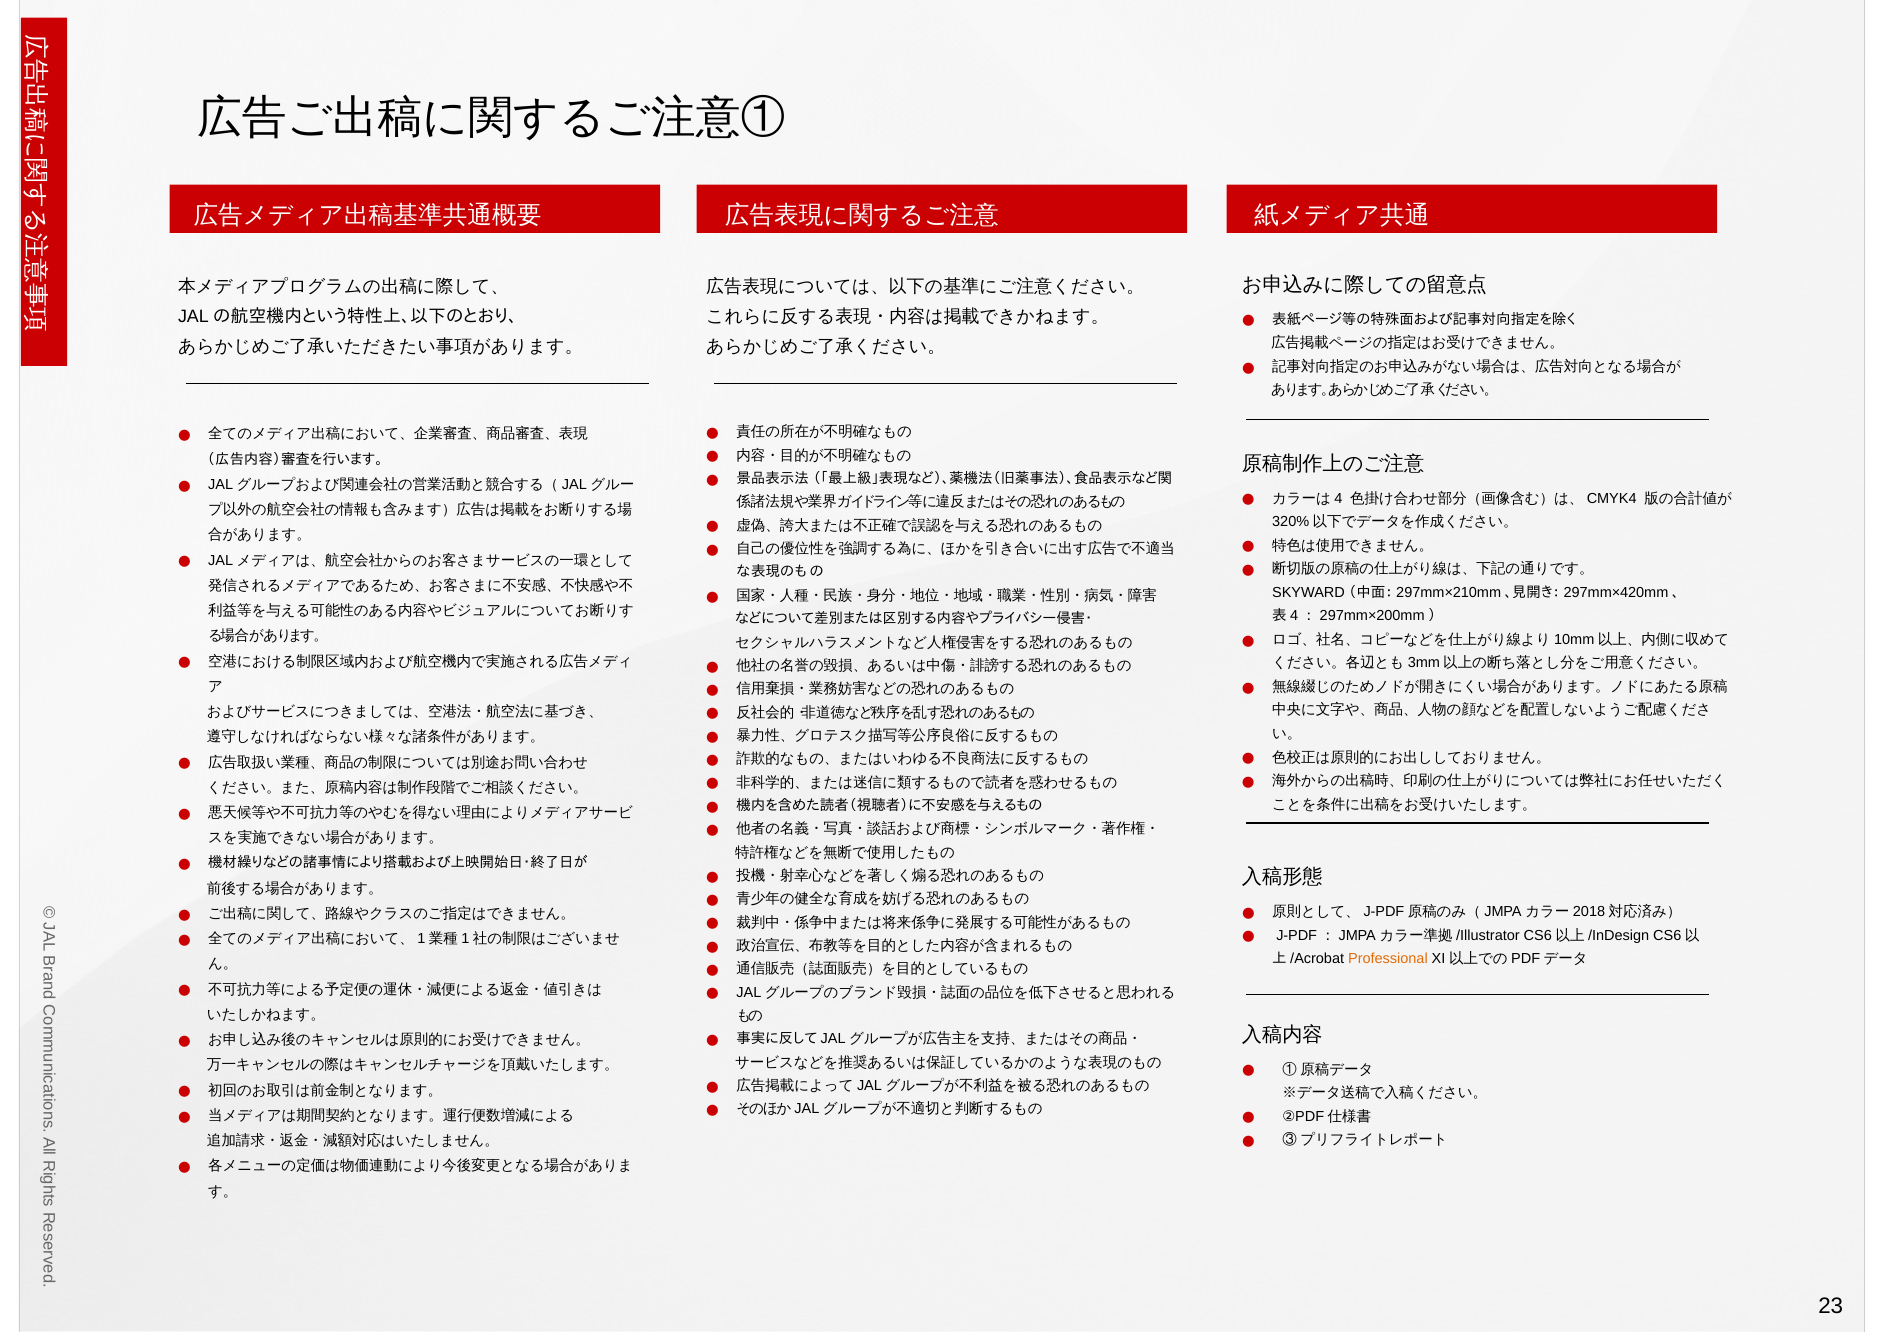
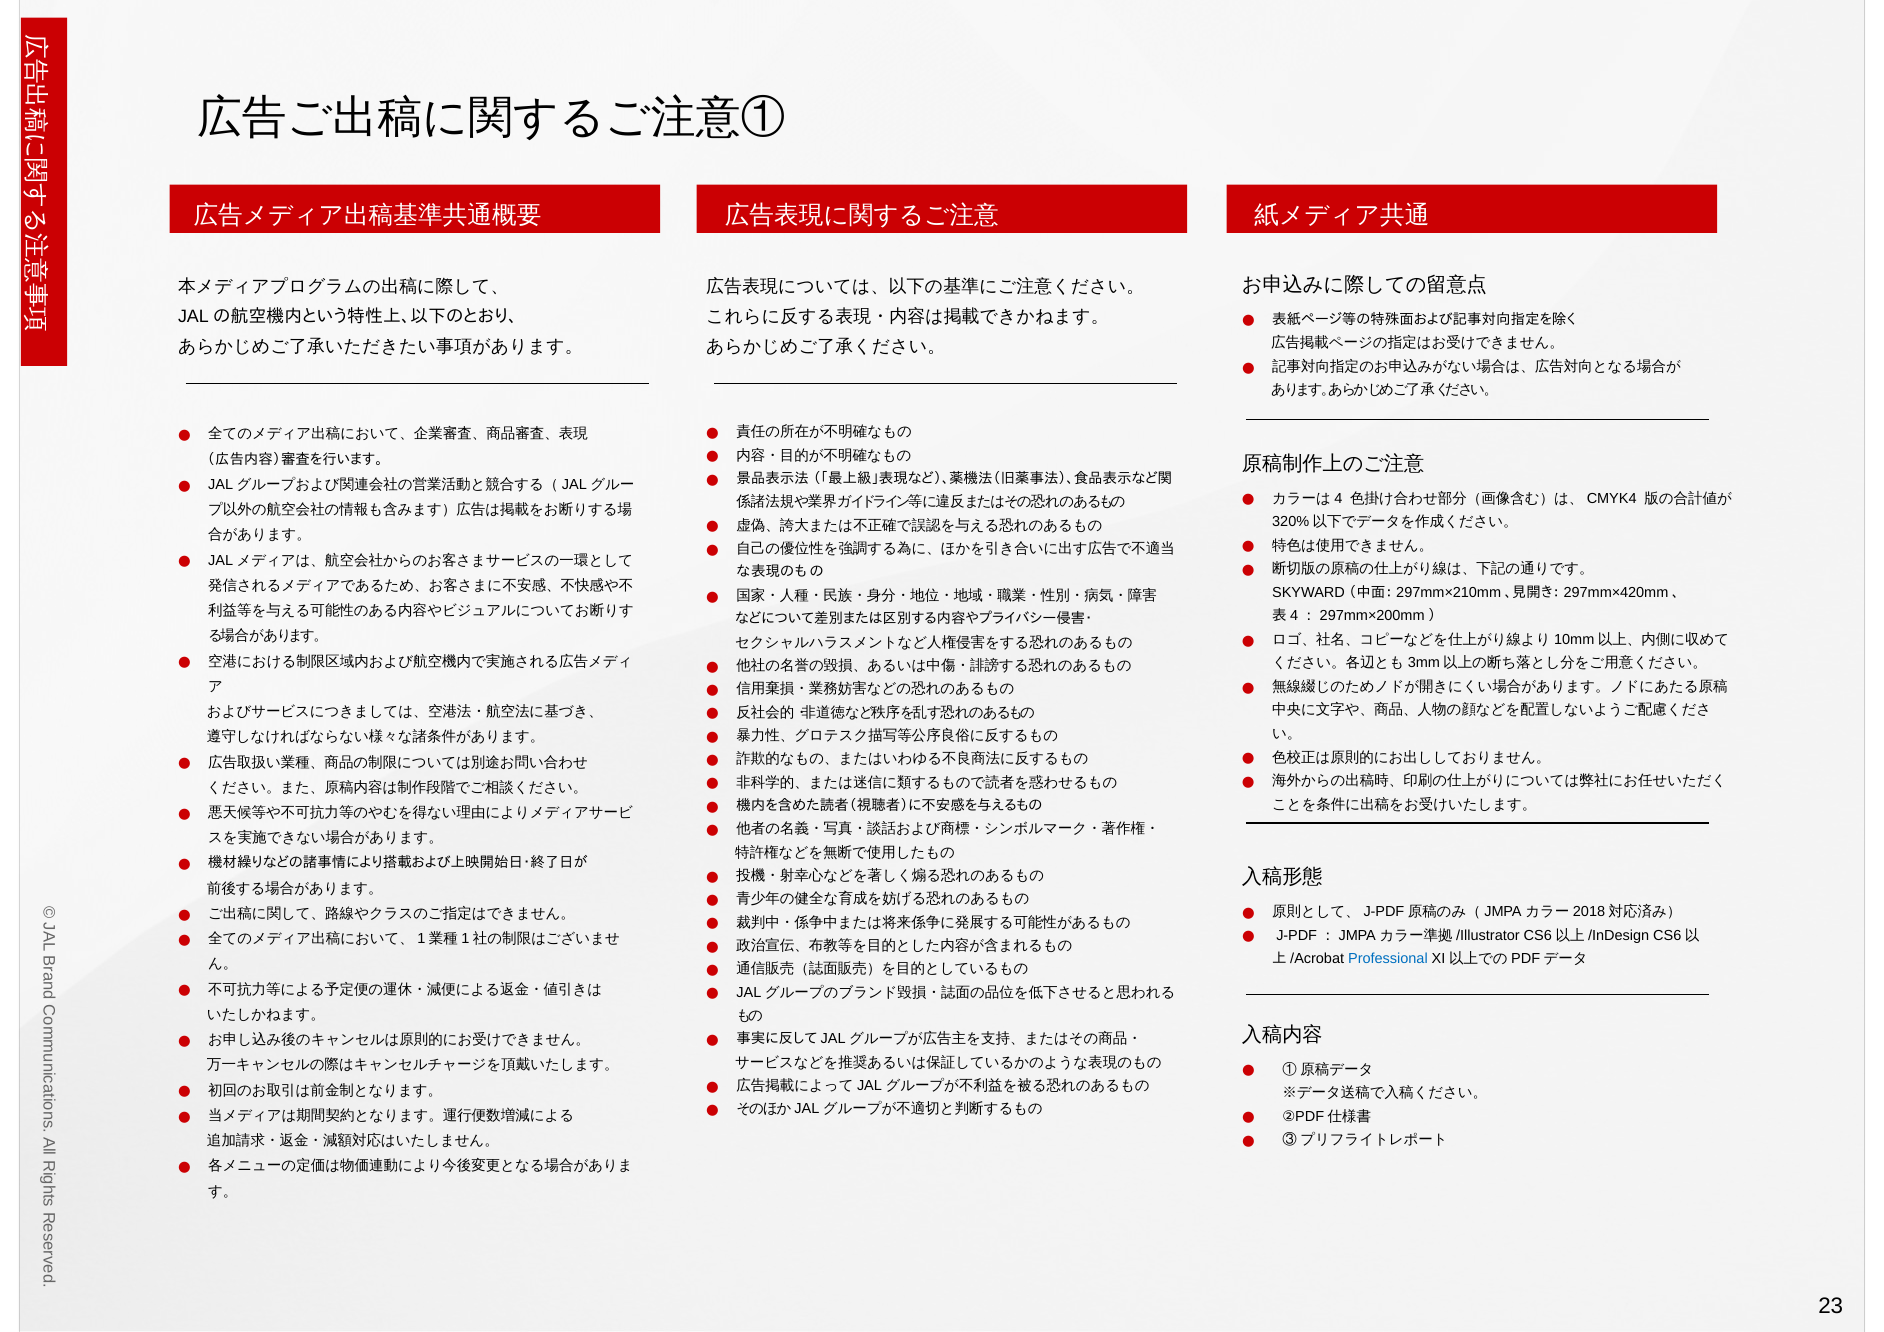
Professional colour: orange -> blue
